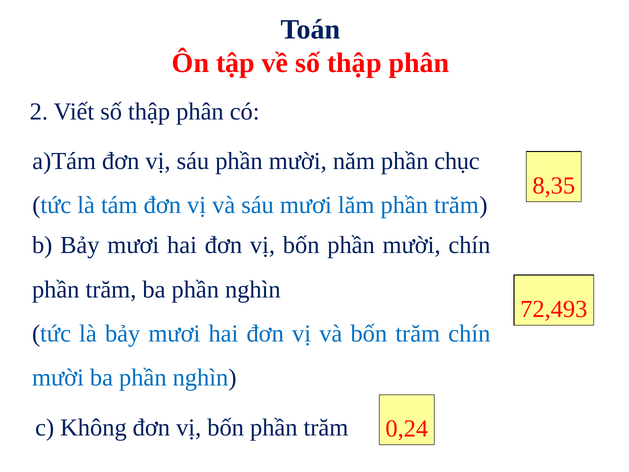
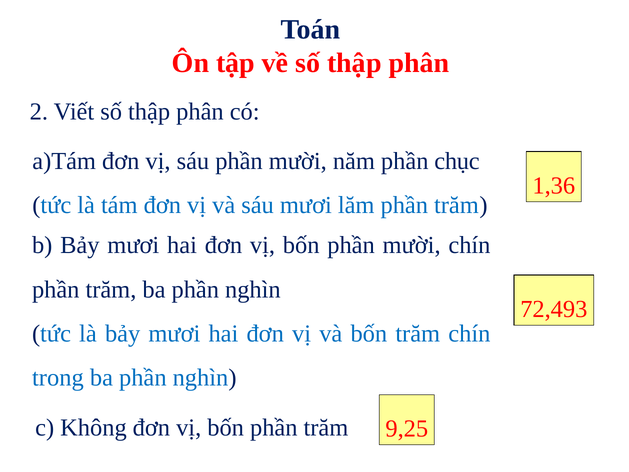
8,35: 8,35 -> 1,36
mười at (58, 377): mười -> trong
0,24: 0,24 -> 9,25
